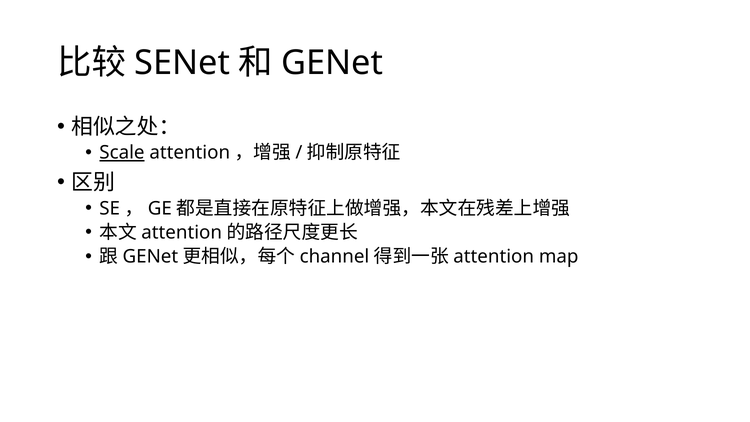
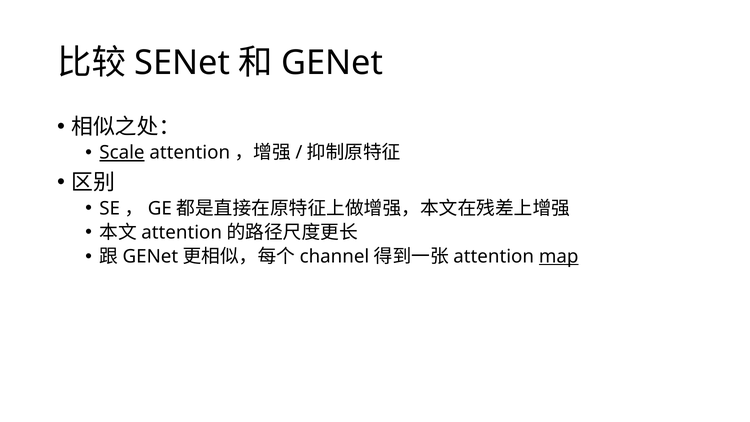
map underline: none -> present
